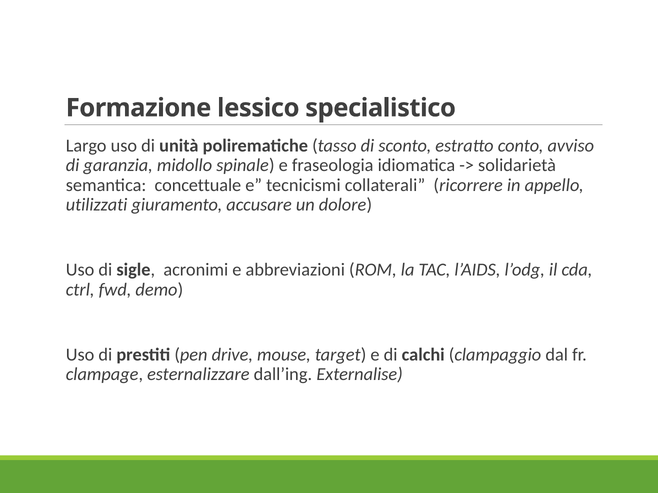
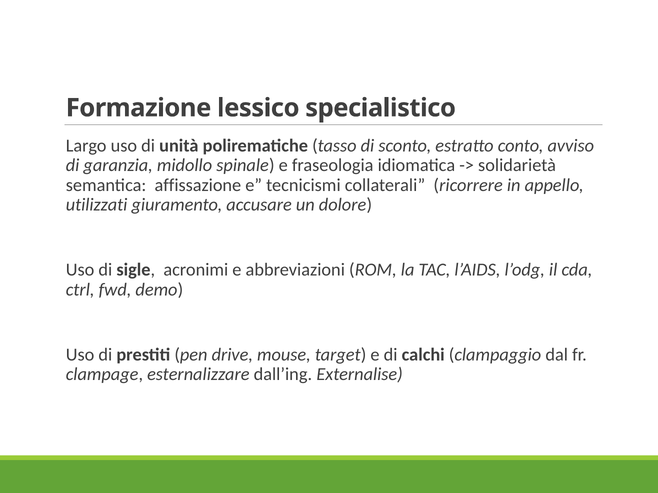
concettuale: concettuale -> affissazione
